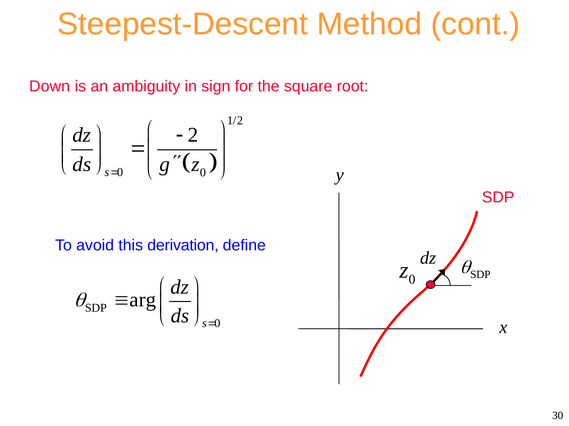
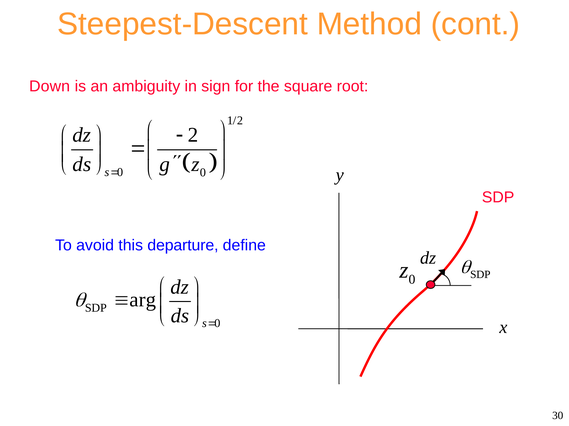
derivation: derivation -> departure
